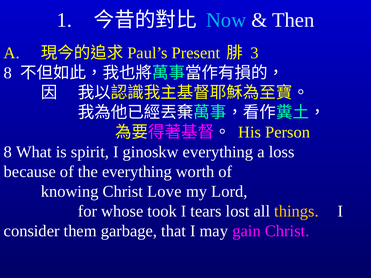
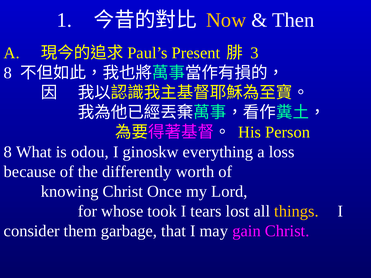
Now colour: light blue -> yellow
spirit: spirit -> odou
the everything: everything -> differently
Love: Love -> Once
